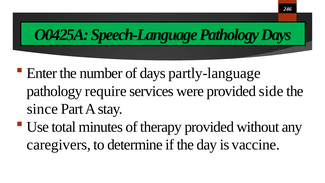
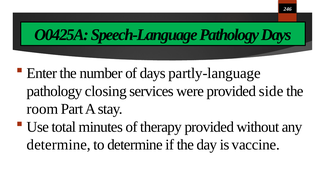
require: require -> closing
since: since -> room
caregivers at (59, 145): caregivers -> determine
